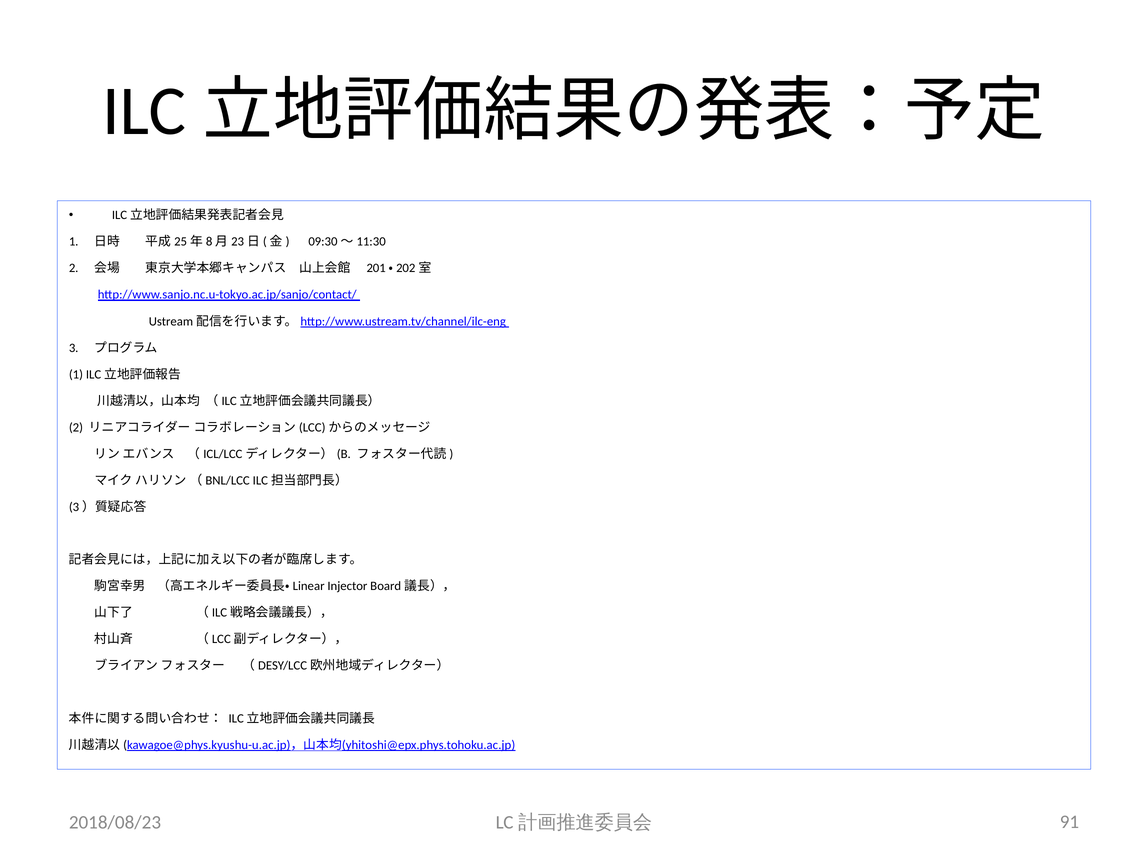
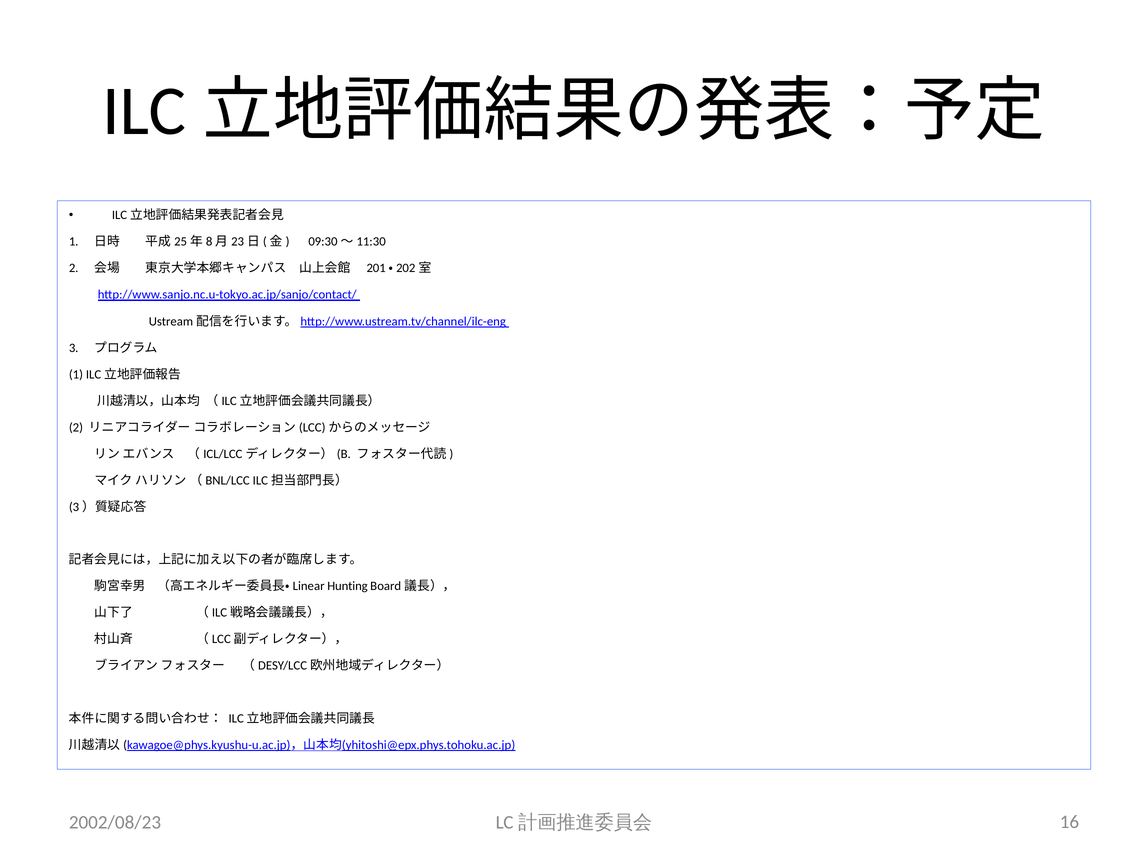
Injector: Injector -> Hunting
2018/08/23: 2018/08/23 -> 2002/08/23
91: 91 -> 16
